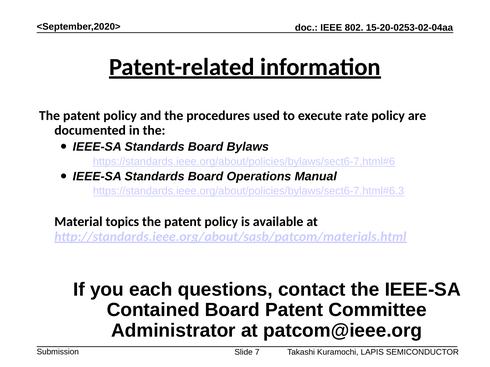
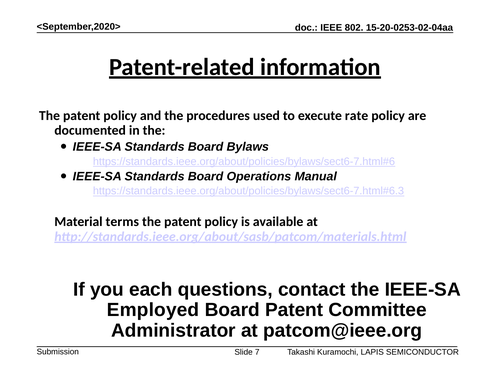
topics: topics -> terms
Contained: Contained -> Employed
